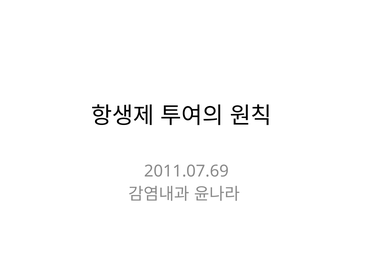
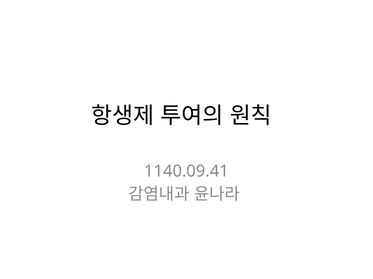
2011.07.69: 2011.07.69 -> 1140.09.41
